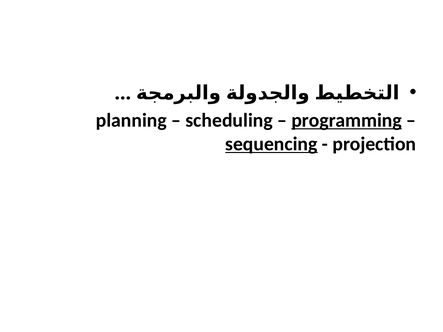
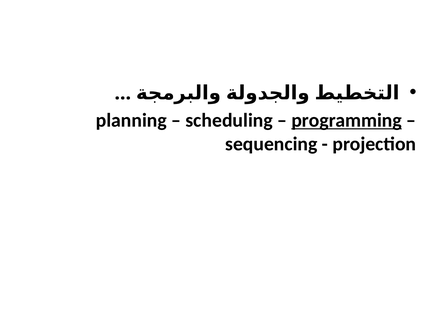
sequencing underline: present -> none
